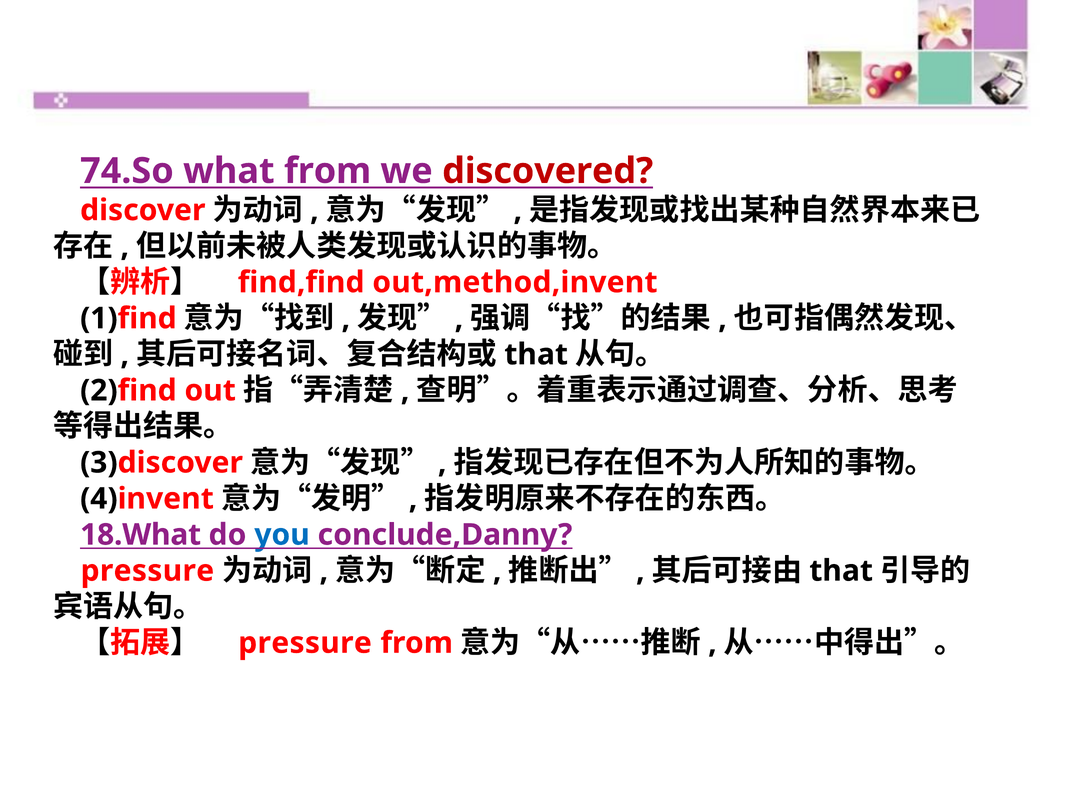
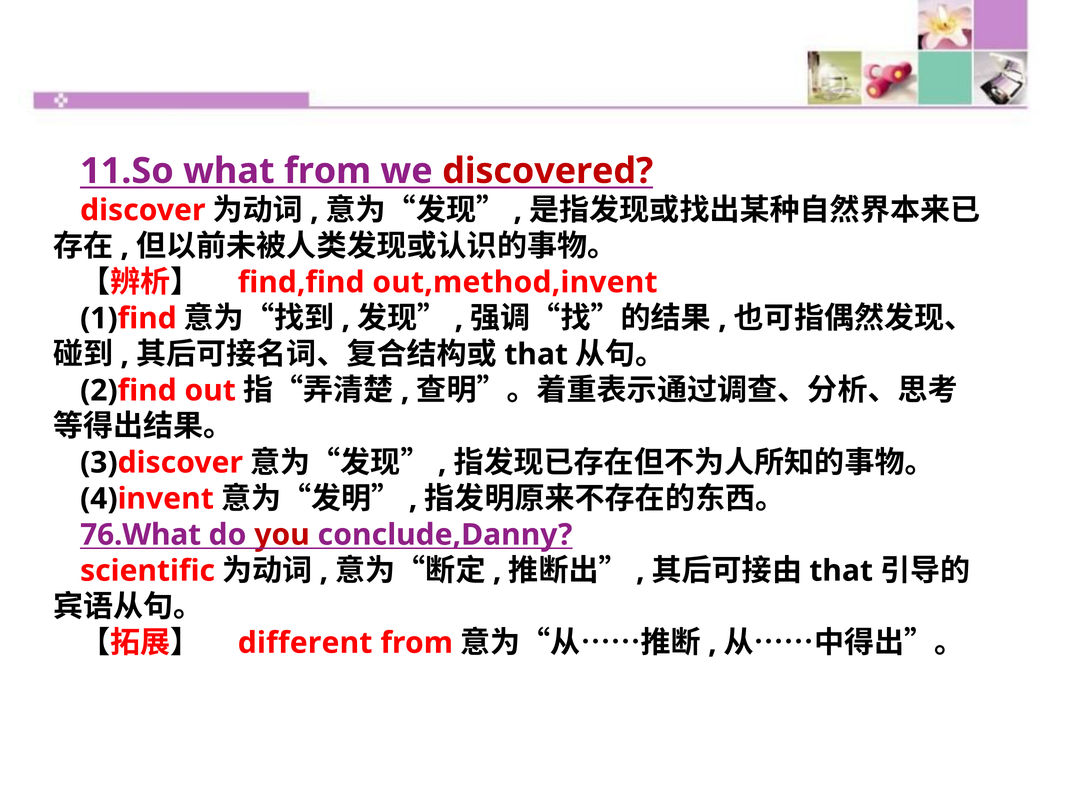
74.So: 74.So -> 11.So
18.What: 18.What -> 76.What
you colour: blue -> red
pressure at (147, 571): pressure -> scientific
pressure at (305, 643): pressure -> different
